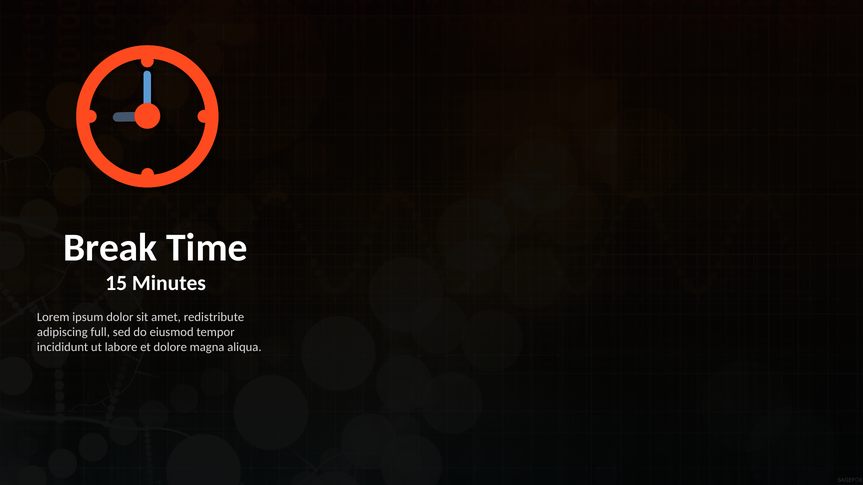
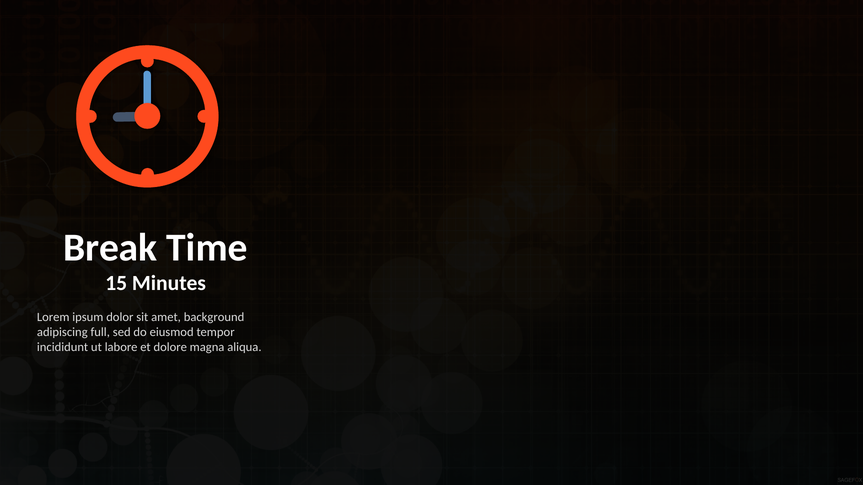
redistribute: redistribute -> background
